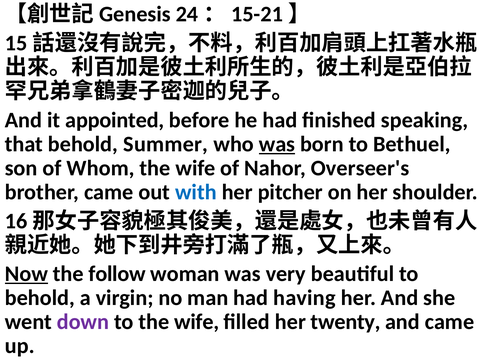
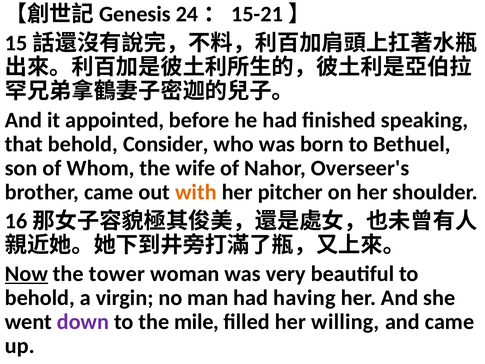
Summer: Summer -> Consider
was at (277, 144) underline: present -> none
with colour: blue -> orange
follow: follow -> tower
to the wife: wife -> mile
twenty: twenty -> willing
